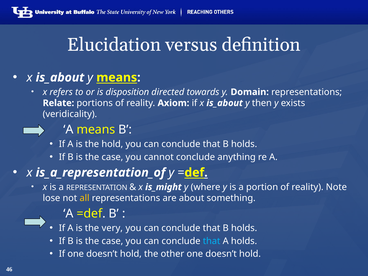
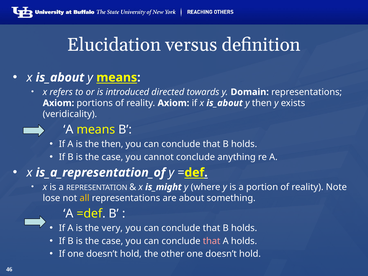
disposition: disposition -> introduced
Relate at (58, 103): Relate -> Axiom
the hold: hold -> then
that at (212, 241) colour: light blue -> pink
